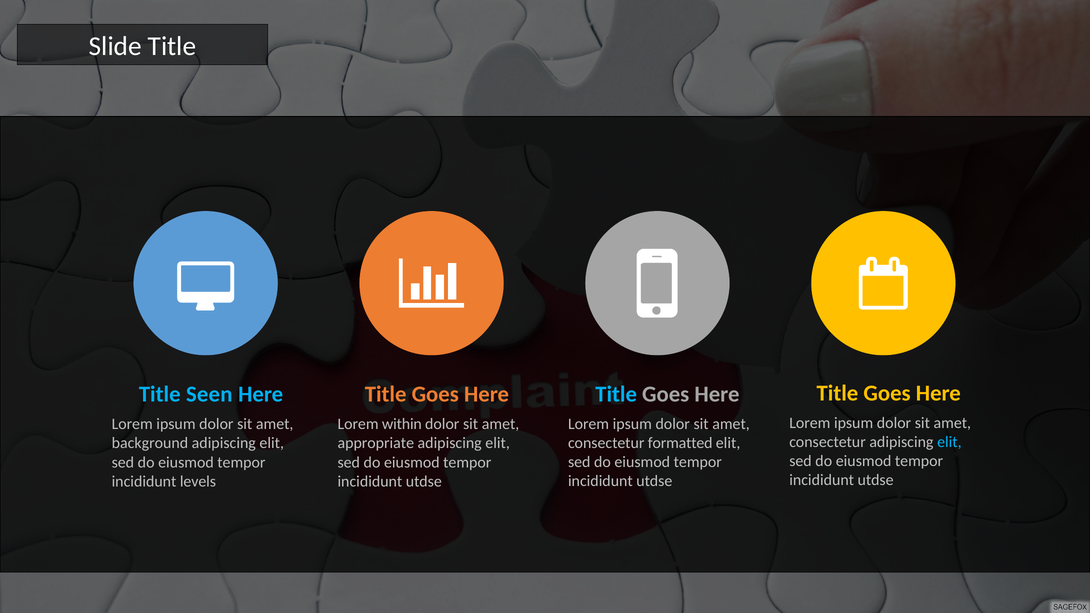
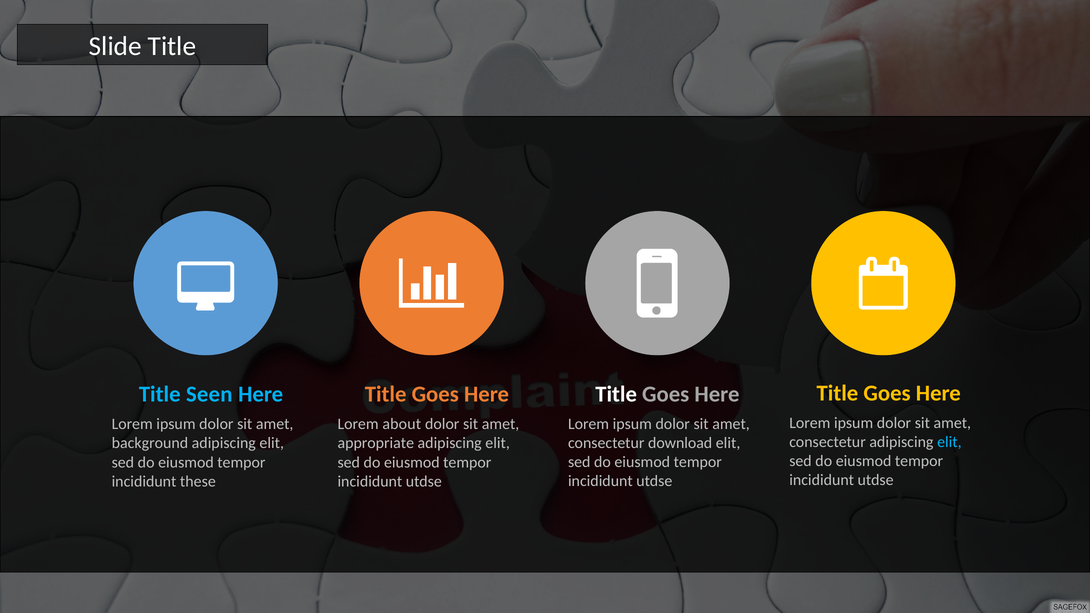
Title at (616, 394) colour: light blue -> white
within: within -> about
formatted: formatted -> download
levels: levels -> these
